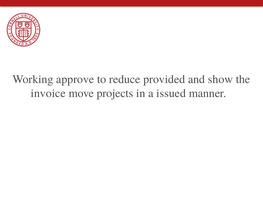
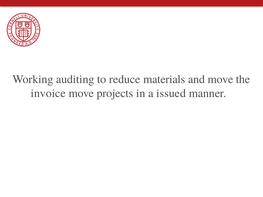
approve: approve -> auditing
provided: provided -> materials
and show: show -> move
